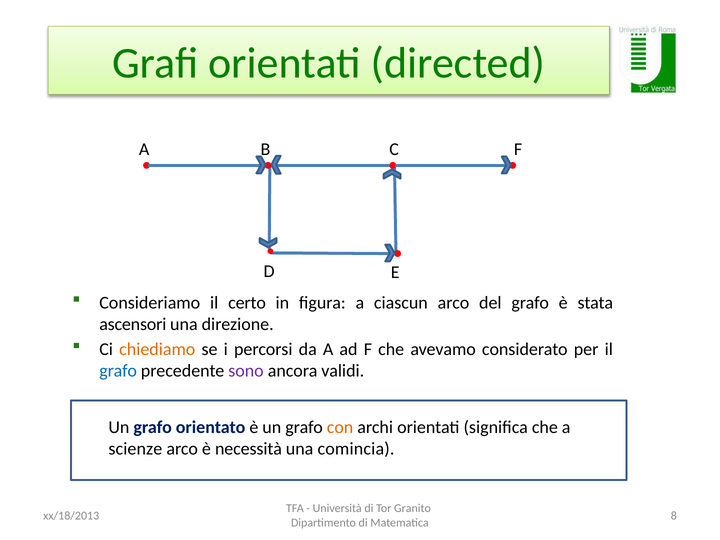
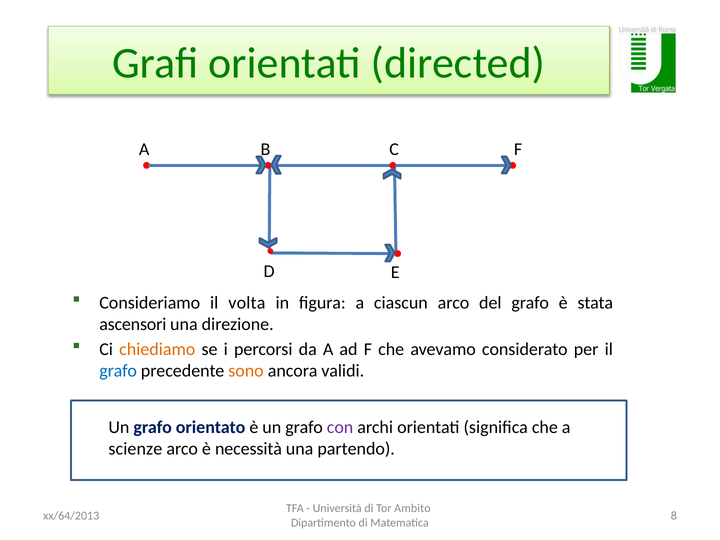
certo: certo -> volta
sono colour: purple -> orange
con colour: orange -> purple
comincia: comincia -> partendo
Granito: Granito -> Ambito
xx/18/2013: xx/18/2013 -> xx/64/2013
